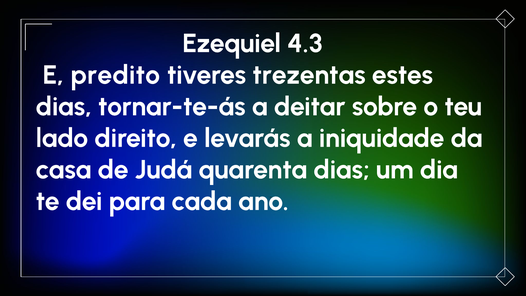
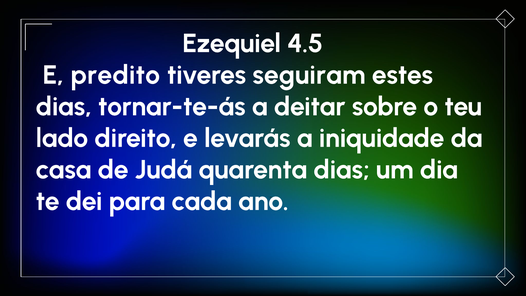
4.3: 4.3 -> 4.5
trezentas: trezentas -> seguiram
